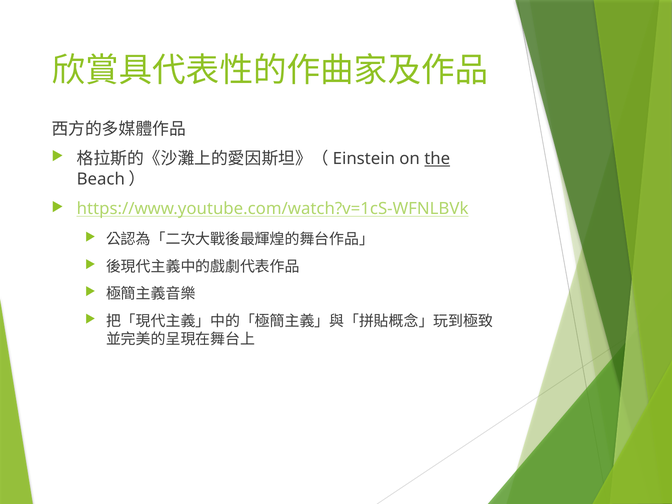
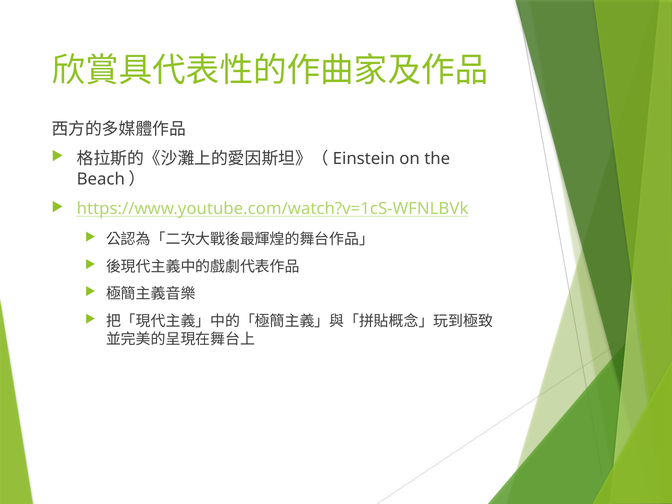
the underline: present -> none
